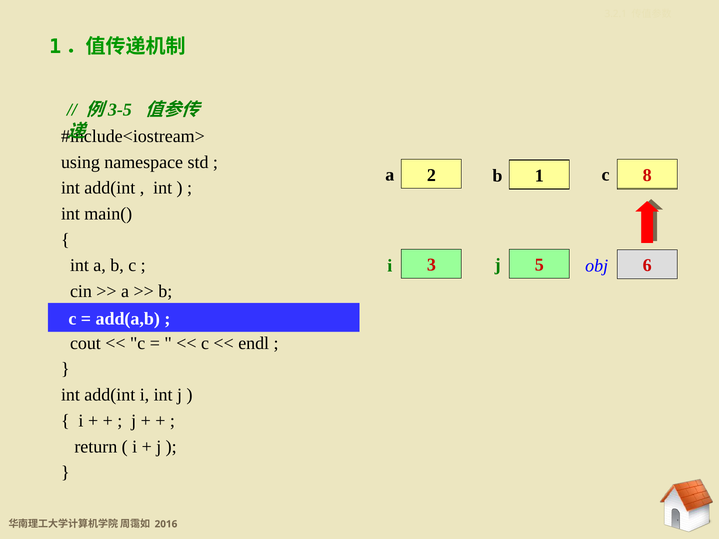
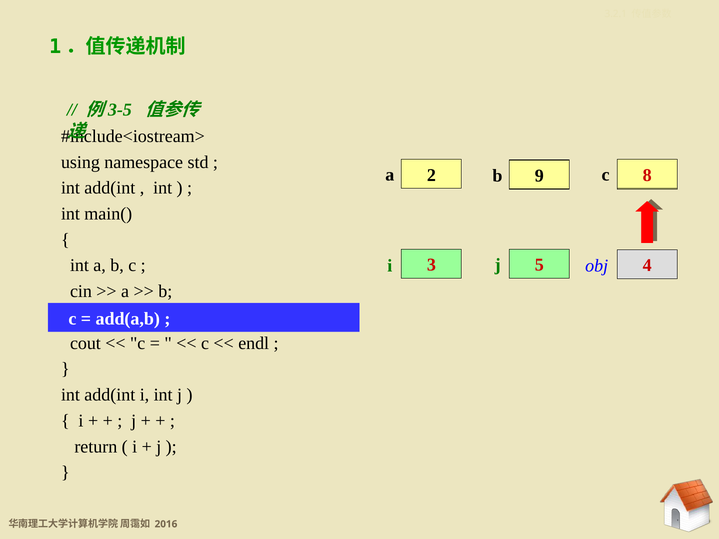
1: 1 -> 9
obj 6: 6 -> 4
